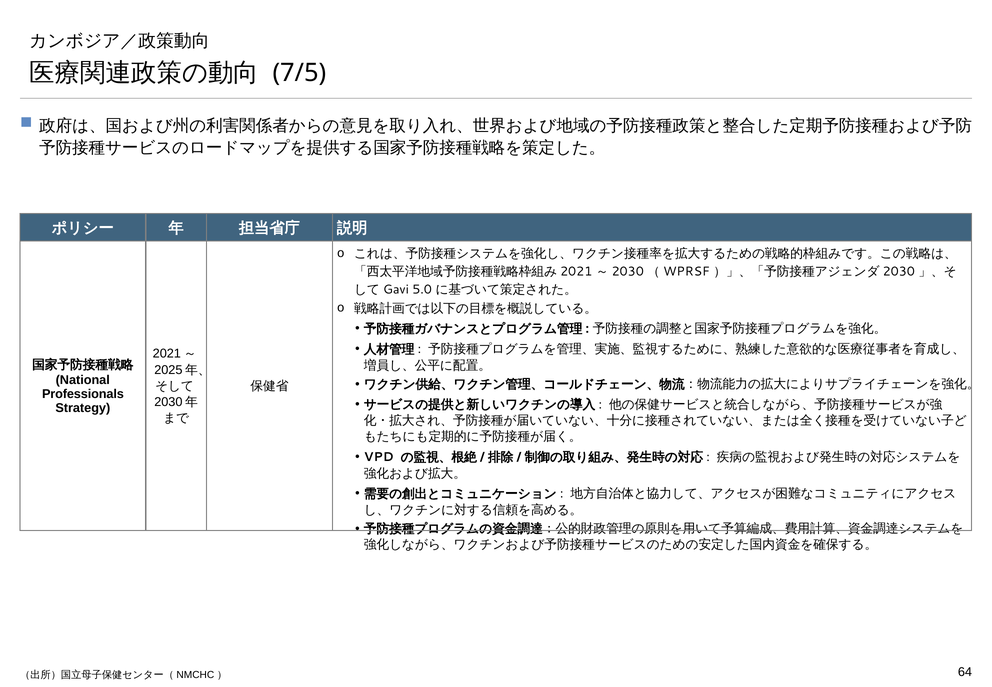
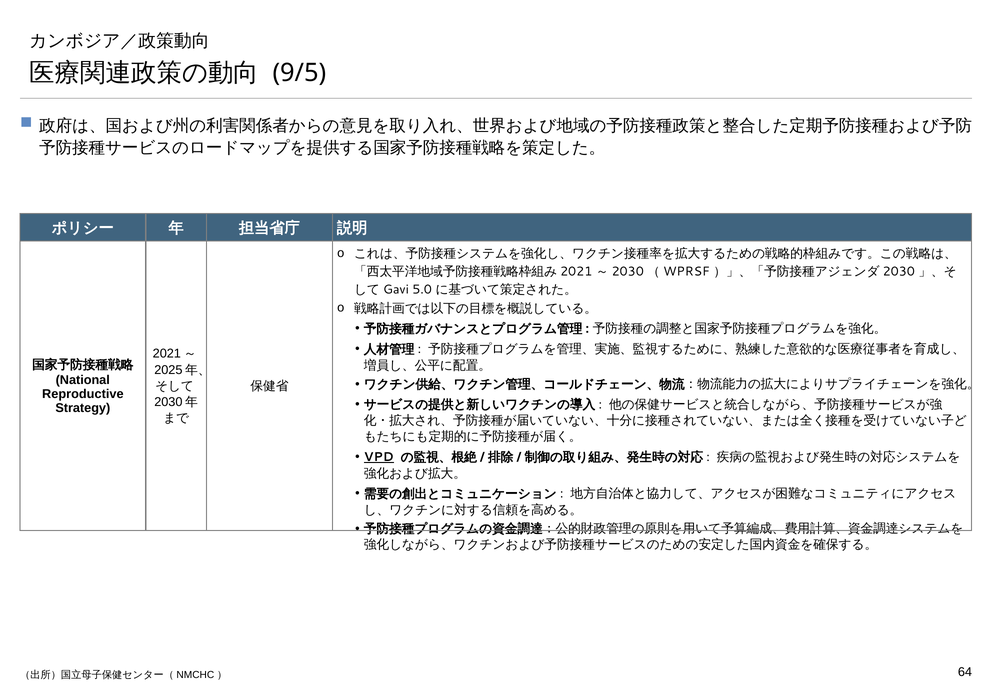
7/5: 7/5 -> 9/5
Professionals: Professionals -> Reproductive
VPD underline: none -> present
